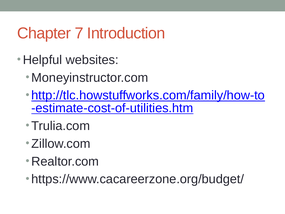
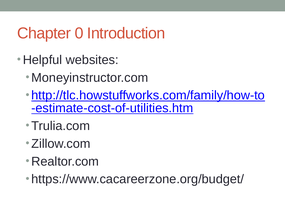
7: 7 -> 0
